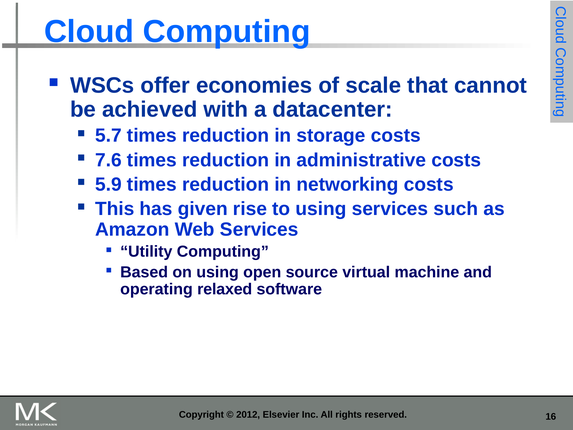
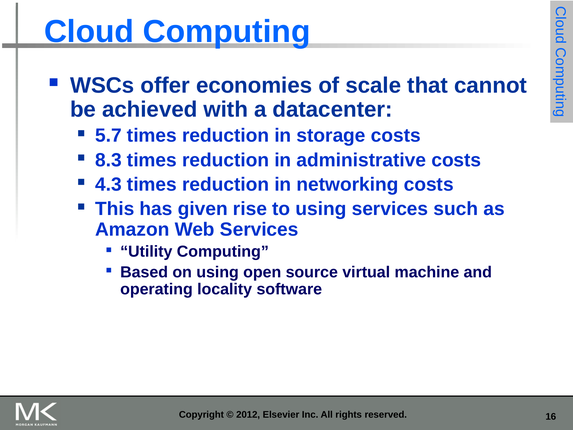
7.6: 7.6 -> 8.3
5.9: 5.9 -> 4.3
relaxed: relaxed -> locality
